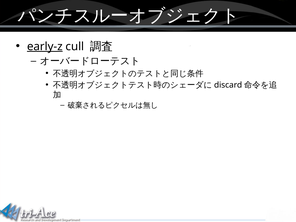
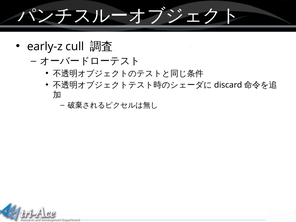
early-z underline: present -> none
